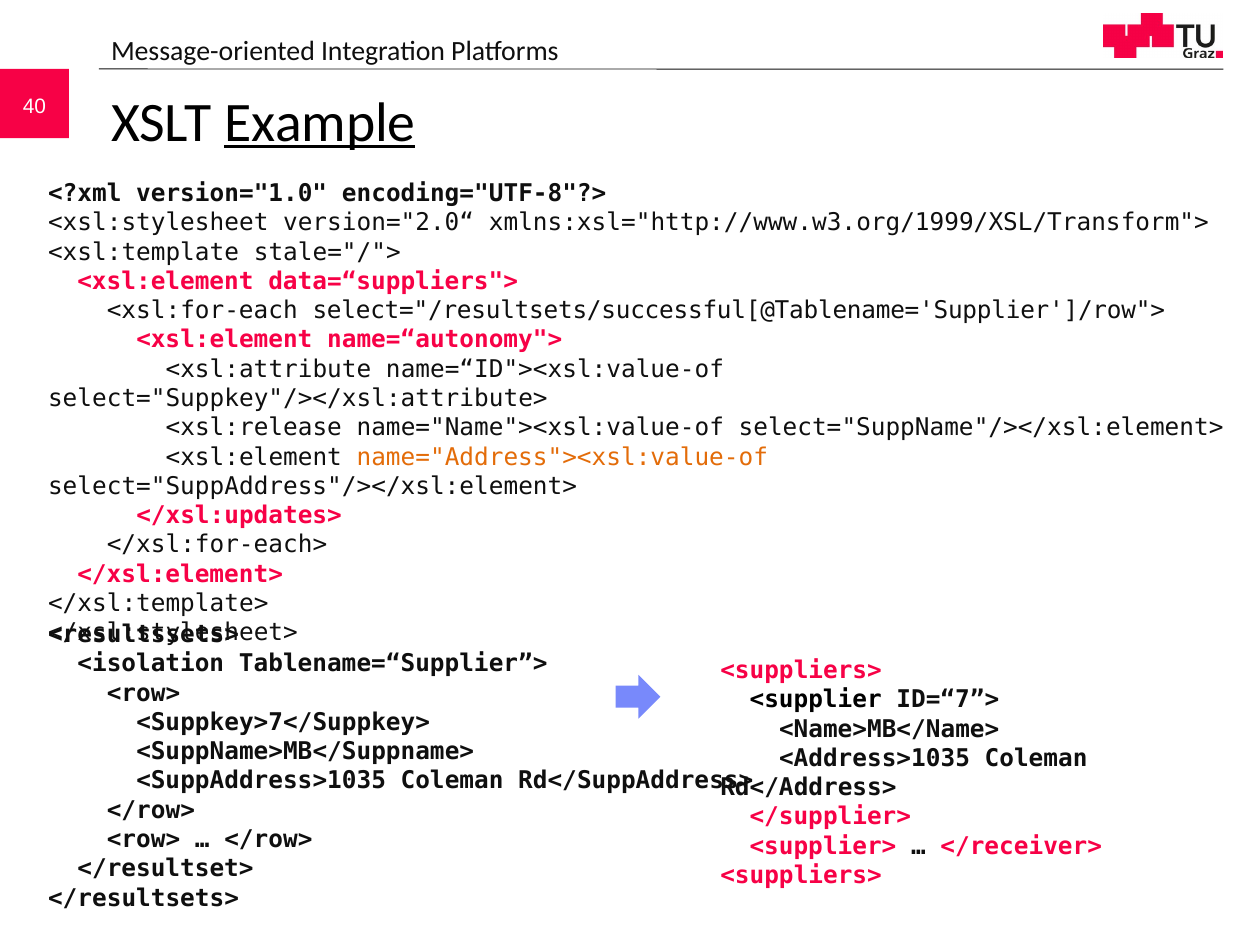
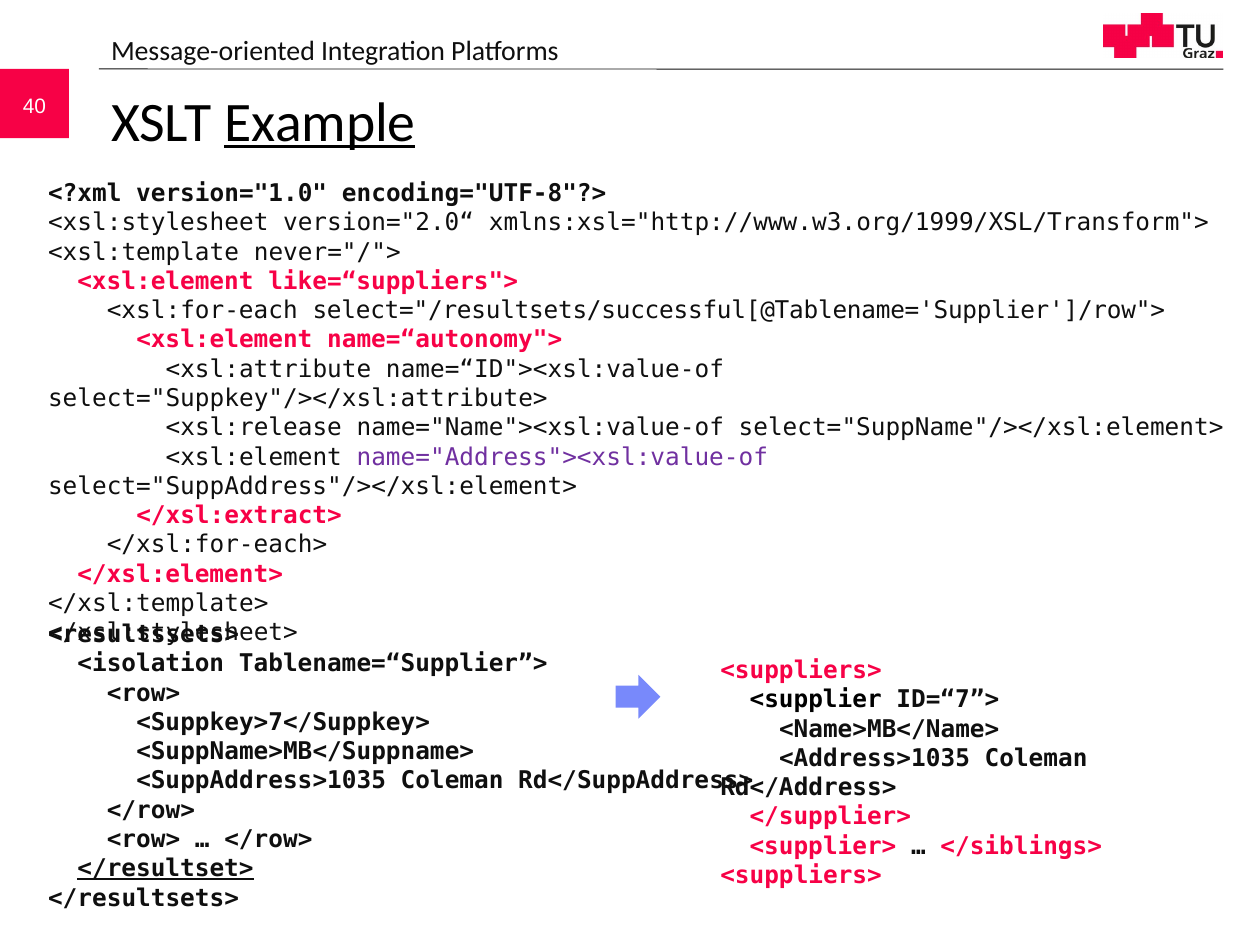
stale="/">: stale="/"> -> never="/">
data=“suppliers">: data=“suppliers"> -> like=“suppliers">
name="Address"><xsl:value-of colour: orange -> purple
</xsl:updates>: </xsl:updates> -> </xsl:extract>
</receiver>: </receiver> -> </siblings>
</resultset> underline: none -> present
